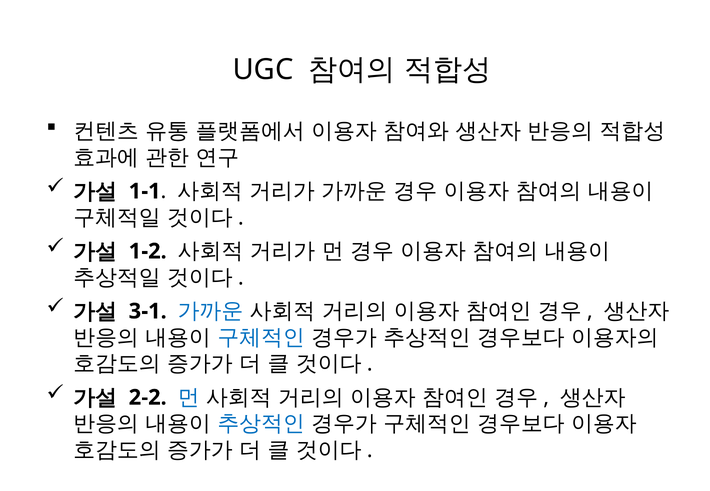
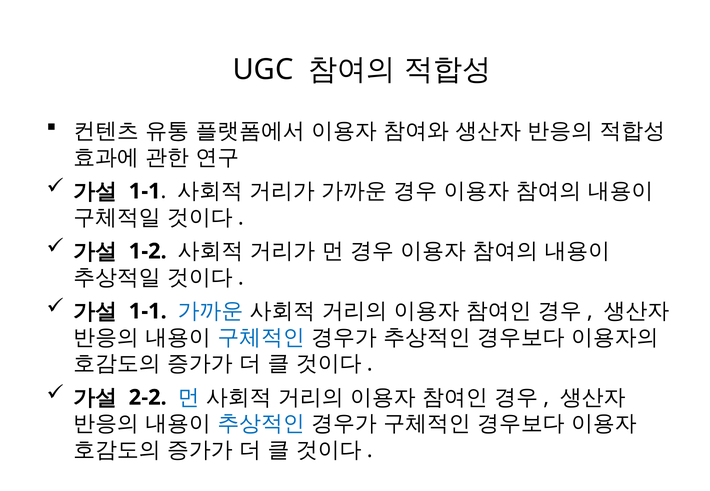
3-1 at (148, 312): 3-1 -> 1-1
